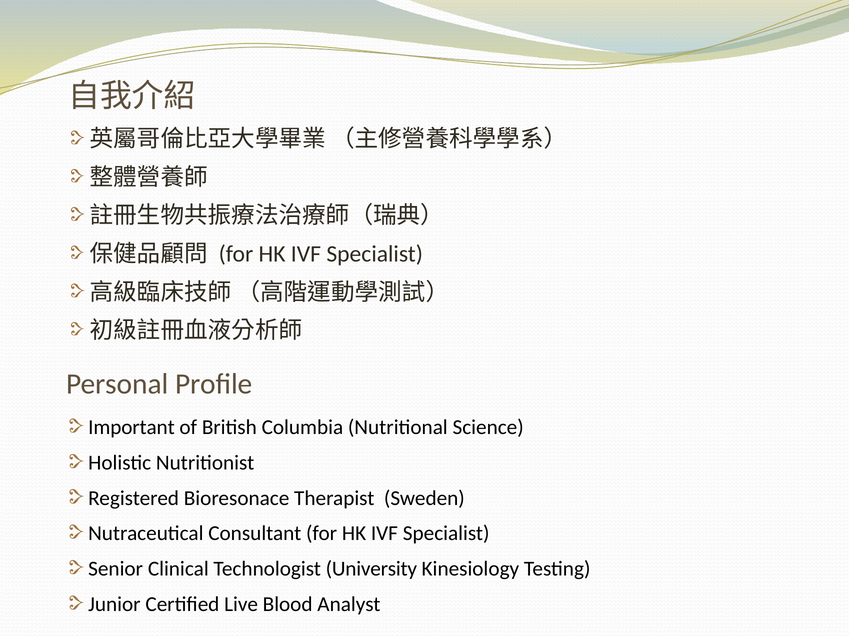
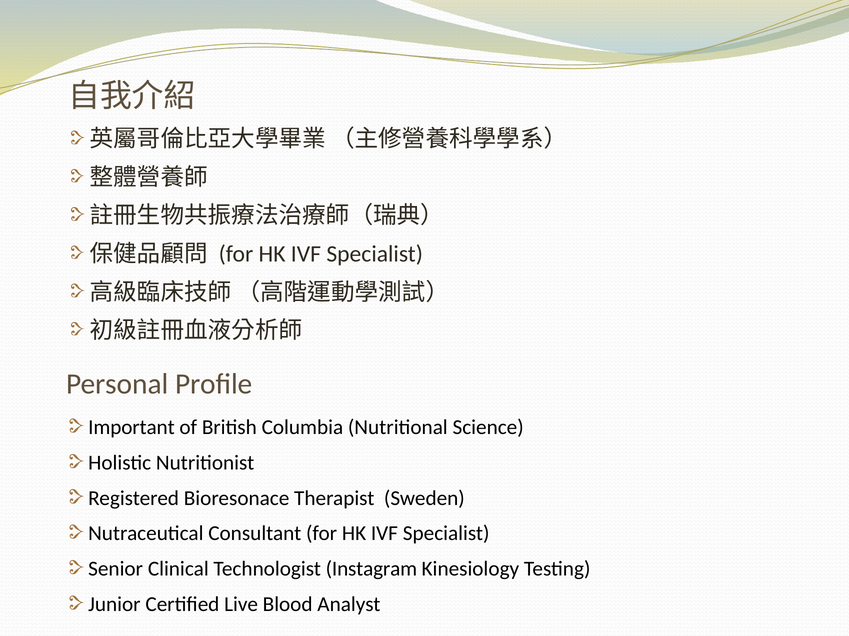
University: University -> Instagram
